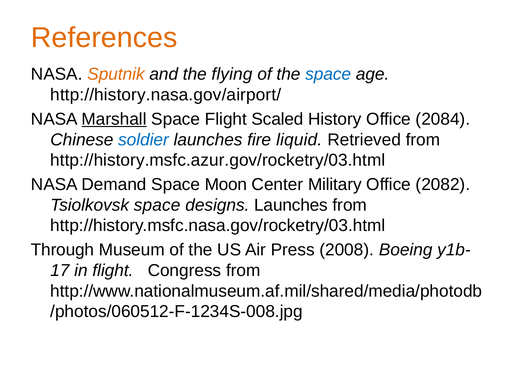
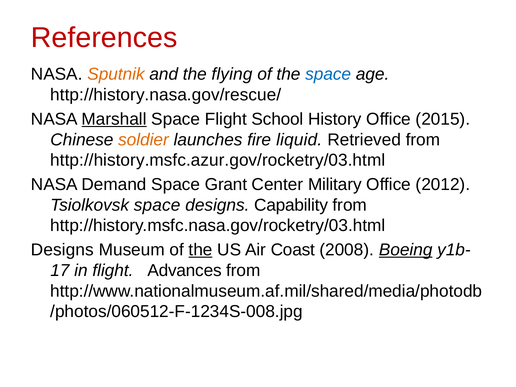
References colour: orange -> red
http://history.nasa.gov/airport/: http://history.nasa.gov/airport/ -> http://history.nasa.gov/rescue/
Scaled: Scaled -> School
2084: 2084 -> 2015
soldier colour: blue -> orange
Moon: Moon -> Grant
2082: 2082 -> 2012
designs Launches: Launches -> Capability
Through at (63, 250): Through -> Designs
the at (201, 250) underline: none -> present
Press: Press -> Coast
Boeing underline: none -> present
Congress: Congress -> Advances
